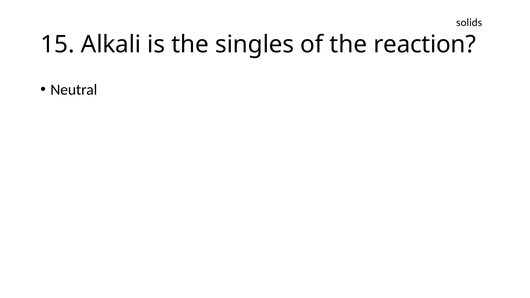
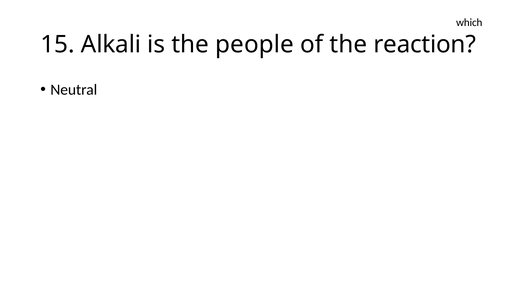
solids: solids -> which
singles: singles -> people
